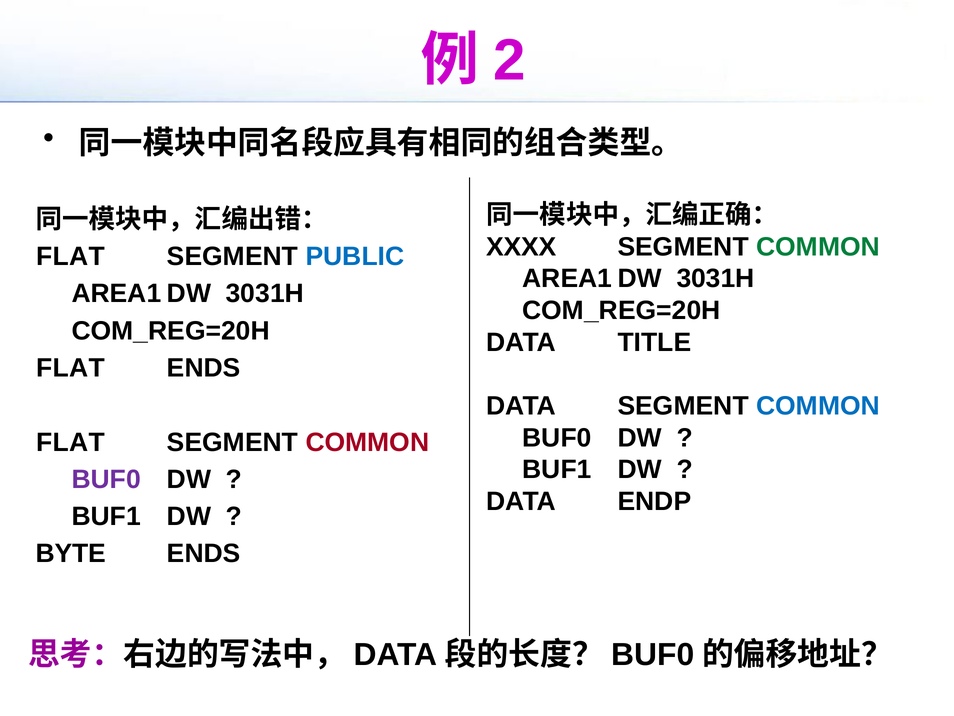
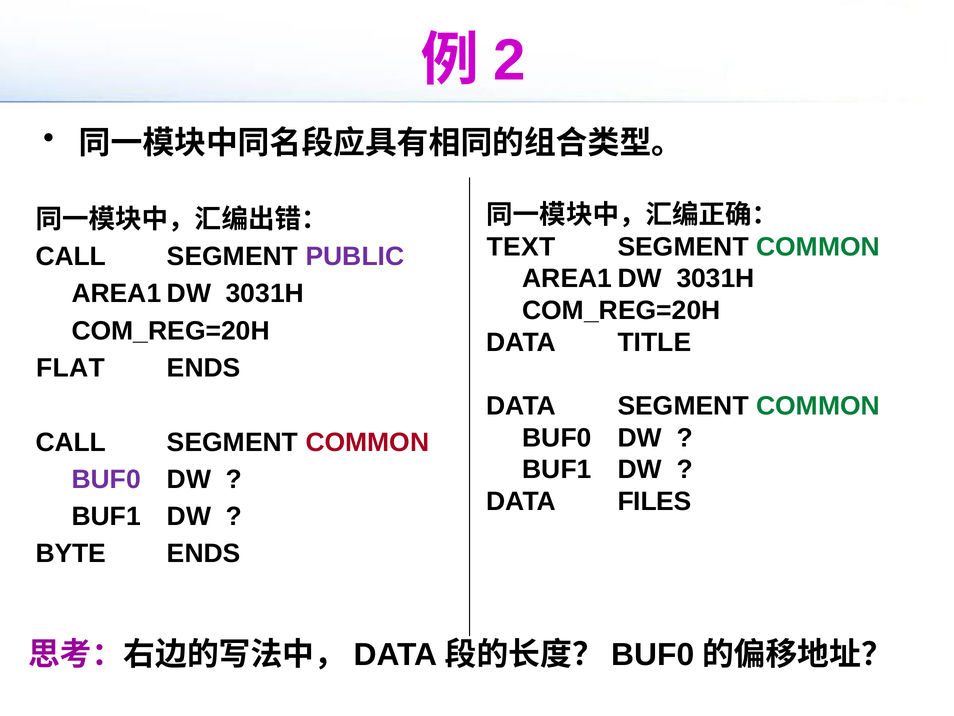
XXXX: XXXX -> TEXT
FLAT at (70, 256): FLAT -> CALL
PUBLIC colour: blue -> purple
COMMON at (818, 406) colour: blue -> green
FLAT at (70, 442): FLAT -> CALL
ENDP: ENDP -> FILES
